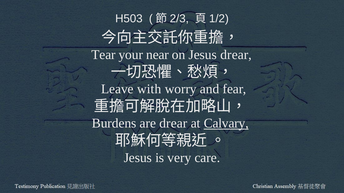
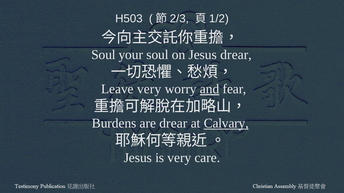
Tear at (103, 55): Tear -> Soul
your near: near -> soul
Leave with: with -> very
and underline: none -> present
